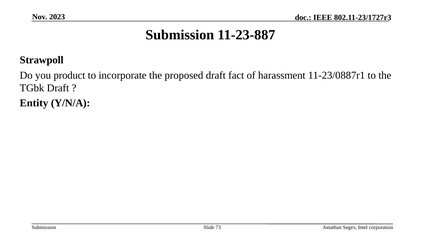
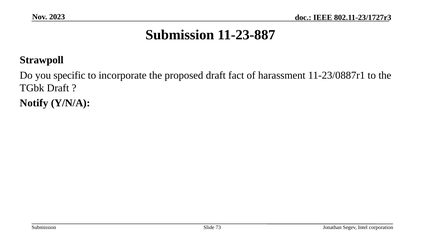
product: product -> specific
Entity: Entity -> Notify
